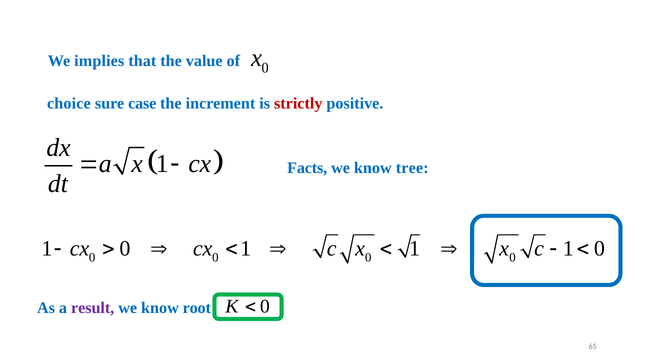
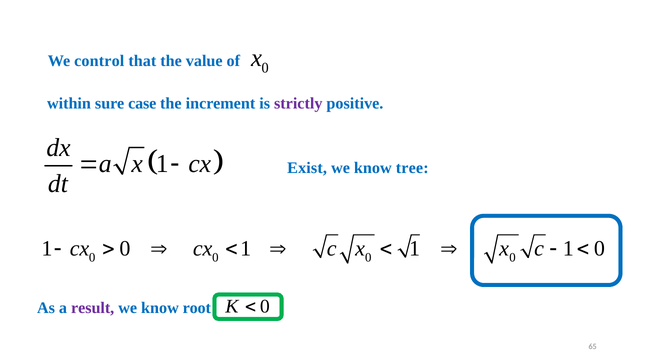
implies: implies -> control
choice: choice -> within
strictly colour: red -> purple
Facts: Facts -> Exist
